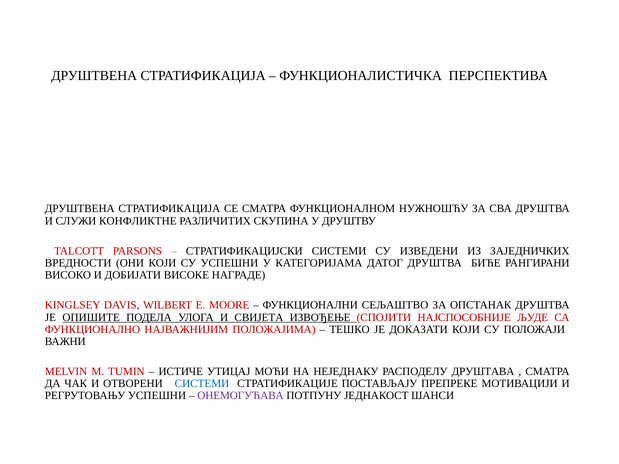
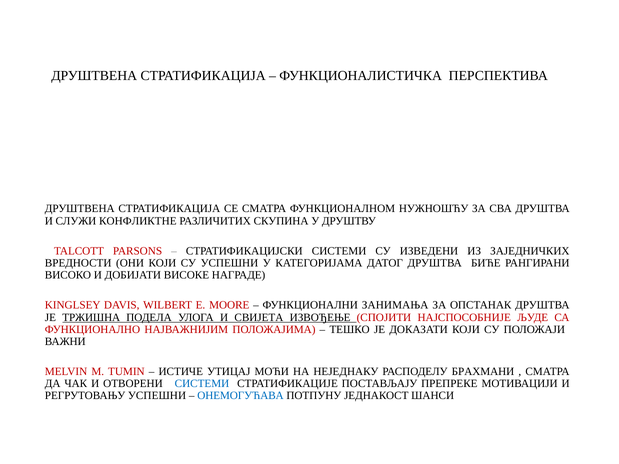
СЕЉАШТВО: СЕЉАШТВО -> ЗАНИМАЊА
ОПИШИТЕ: ОПИШИТЕ -> ТРЖИШНА
ДРУШТАВА: ДРУШТАВА -> БРАХМАНИ
ОНЕМОГУЋАВА colour: purple -> blue
